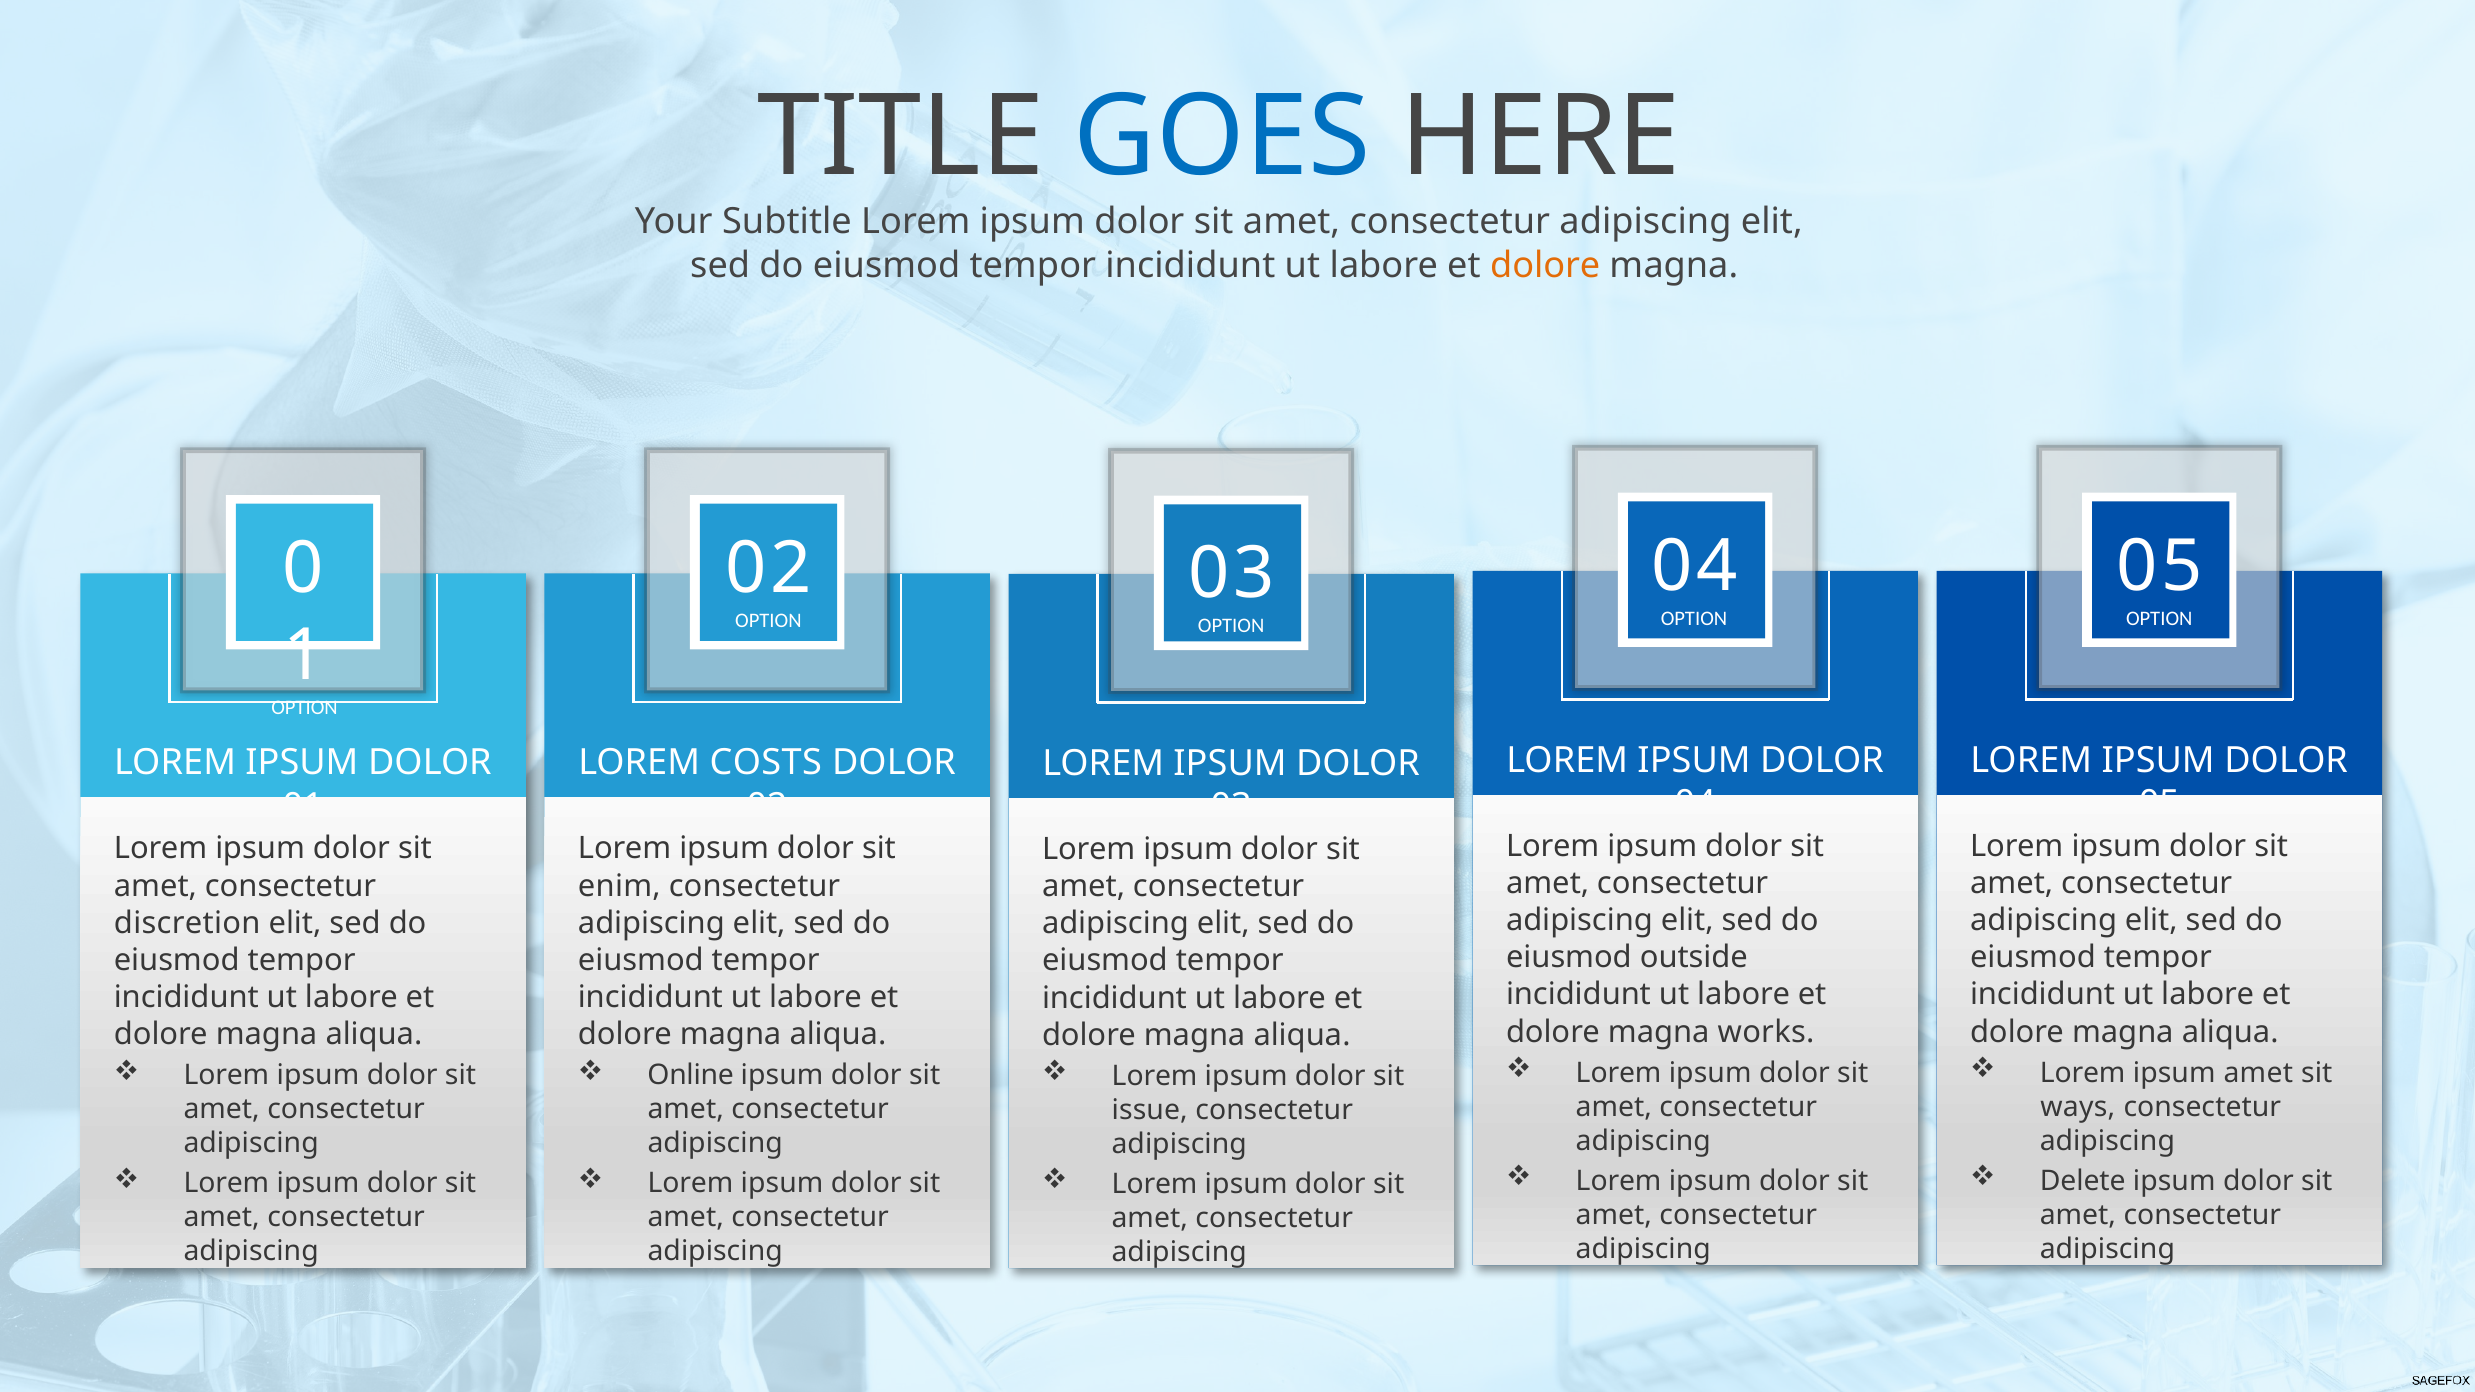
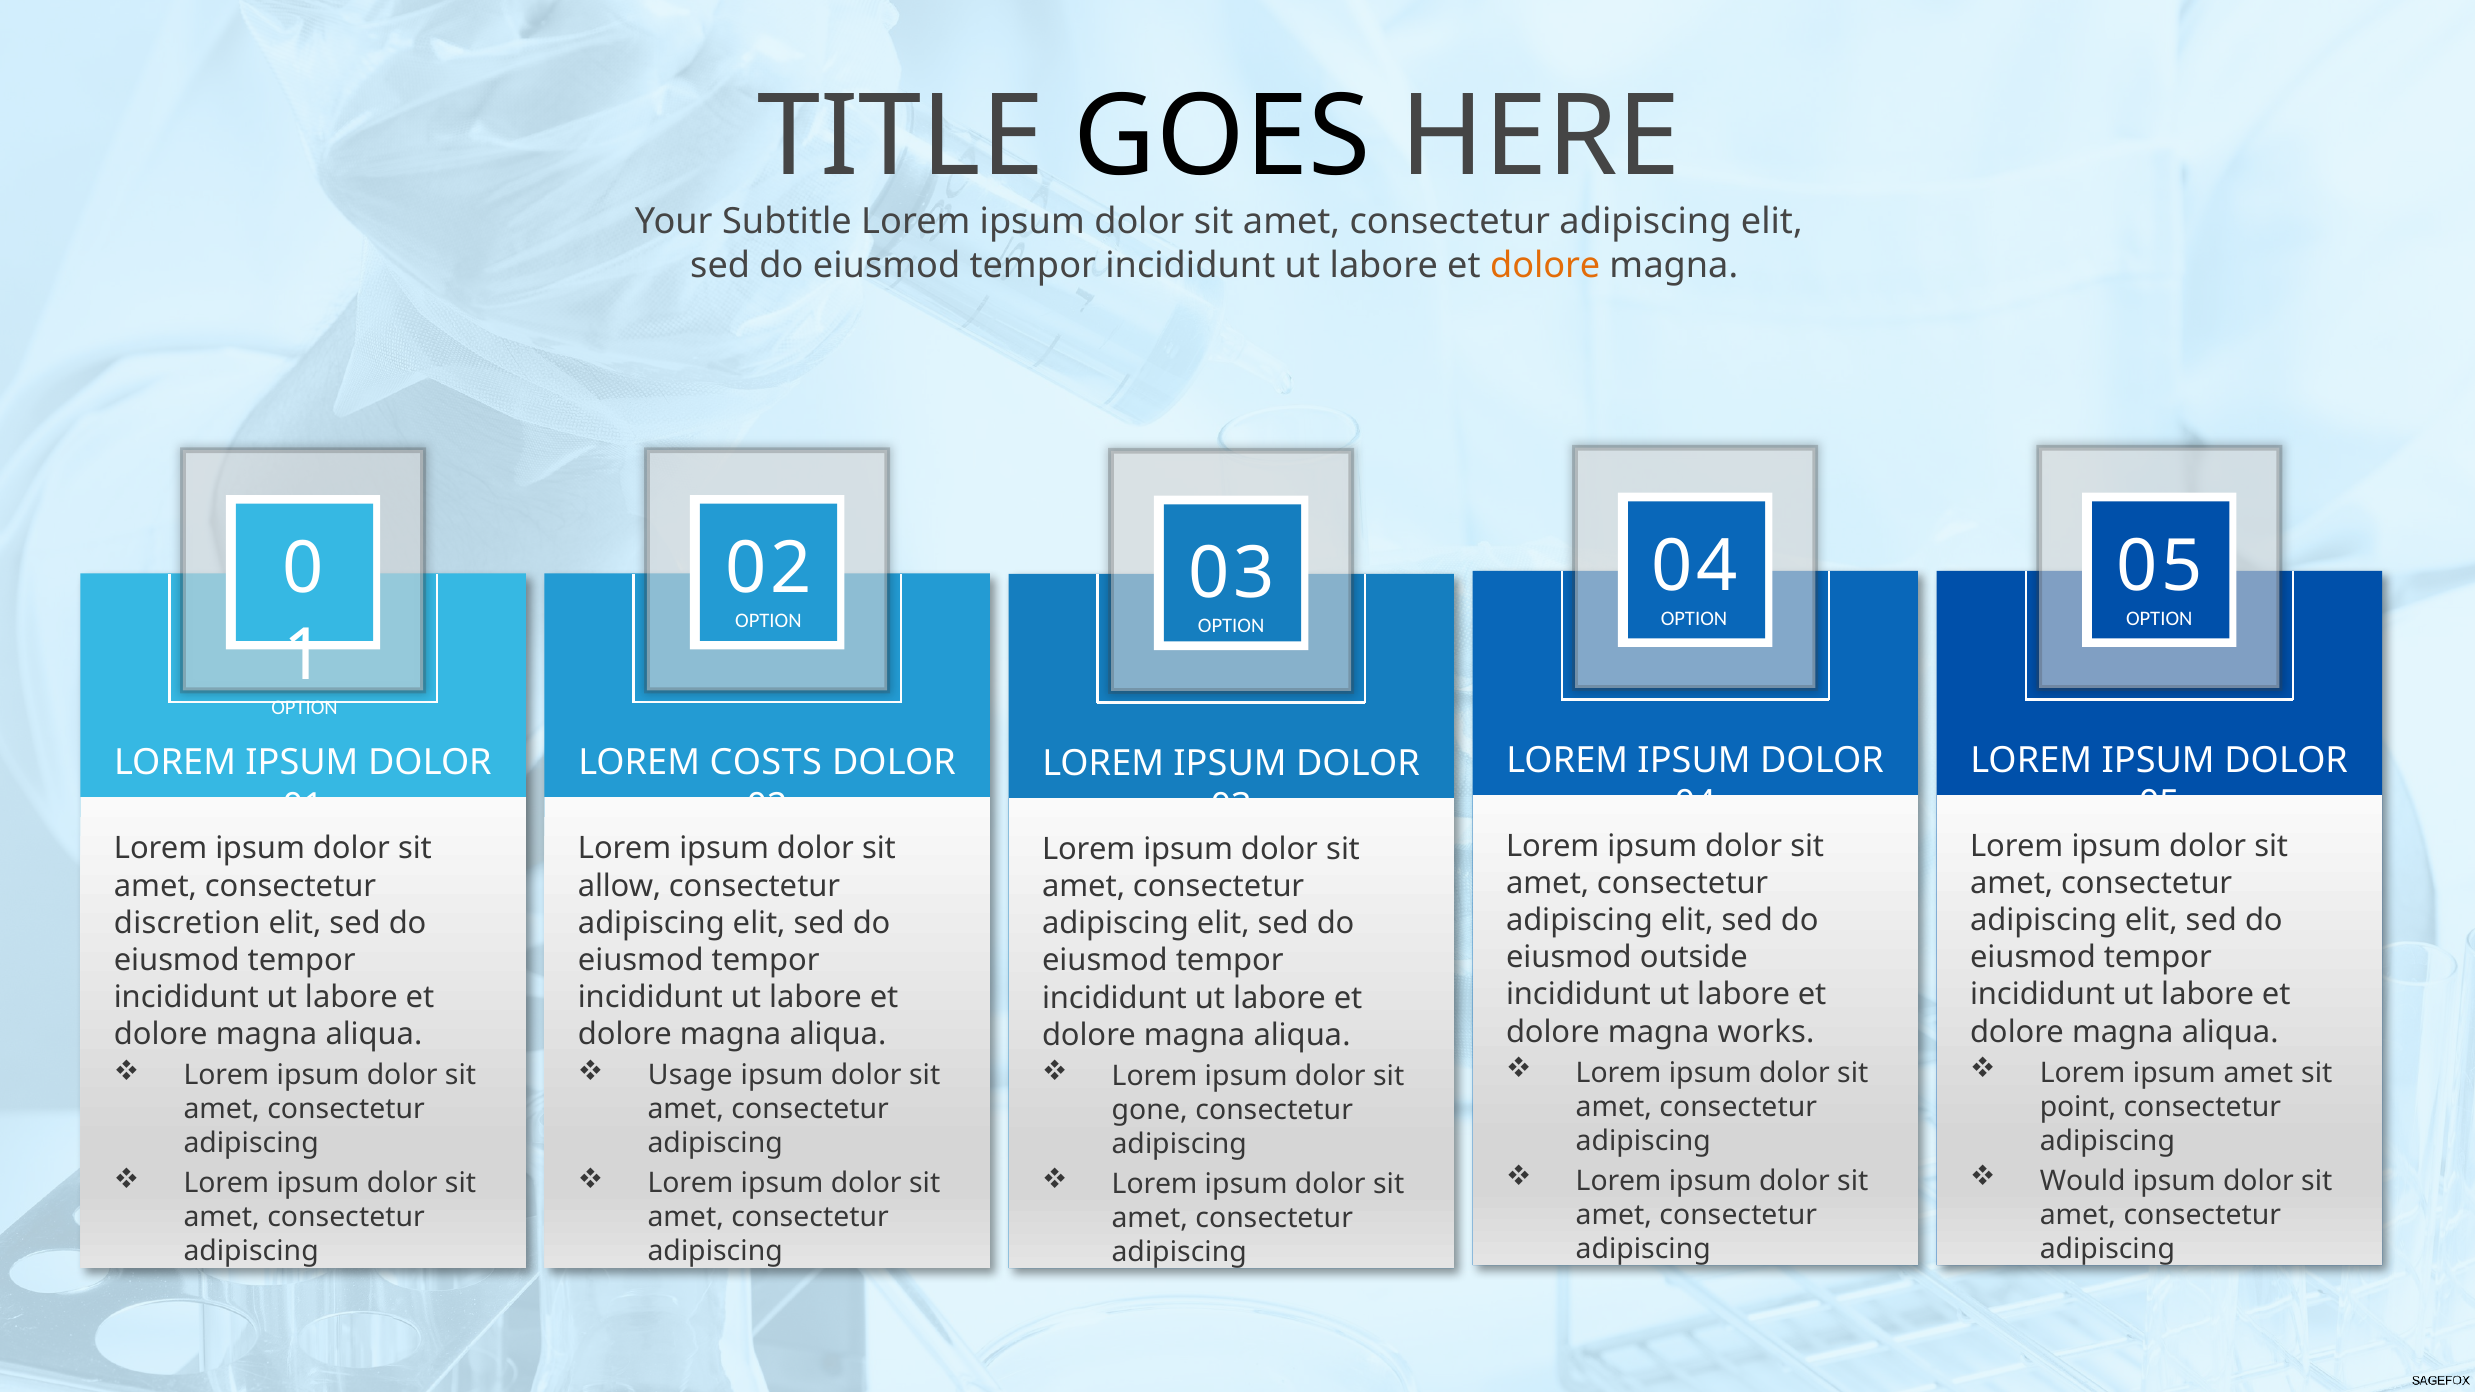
GOES colour: blue -> black
enim: enim -> allow
Online: Online -> Usage
ways: ways -> point
issue: issue -> gone
Delete: Delete -> Would
